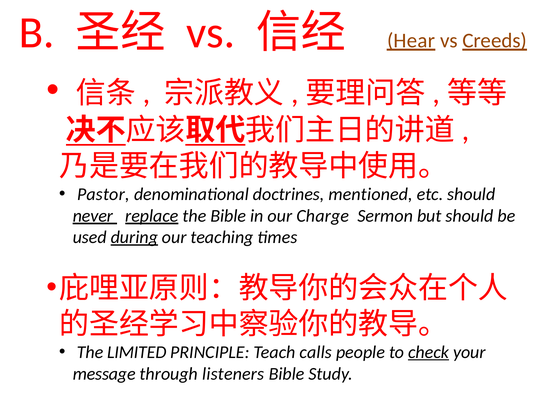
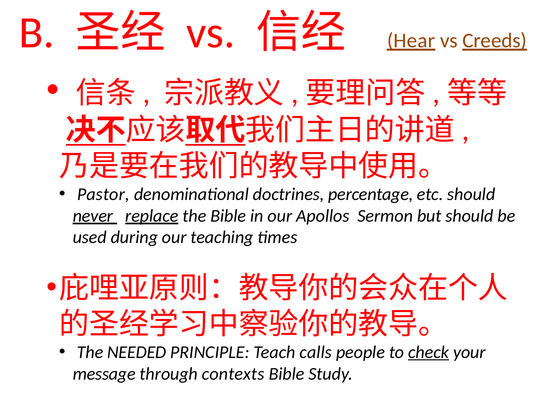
mentioned: mentioned -> percentage
Charge: Charge -> Apollos
during underline: present -> none
LIMITED: LIMITED -> NEEDED
listeners: listeners -> contexts
